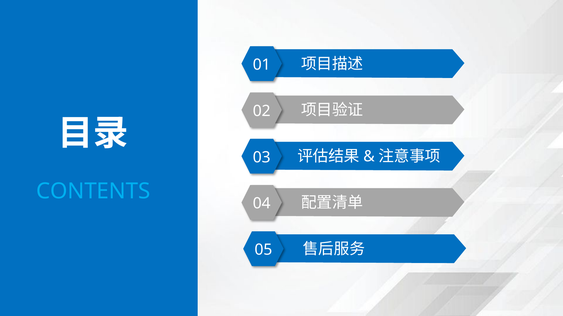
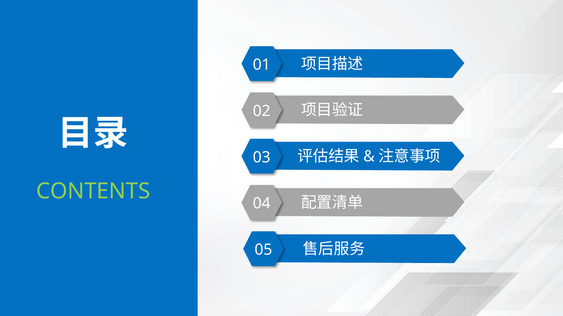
CONTENTS colour: light blue -> light green
